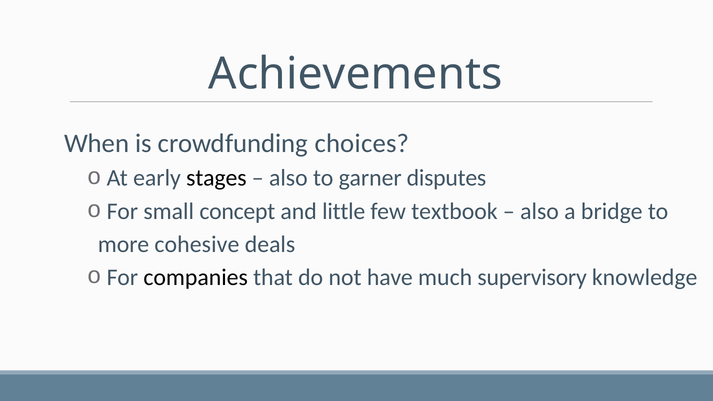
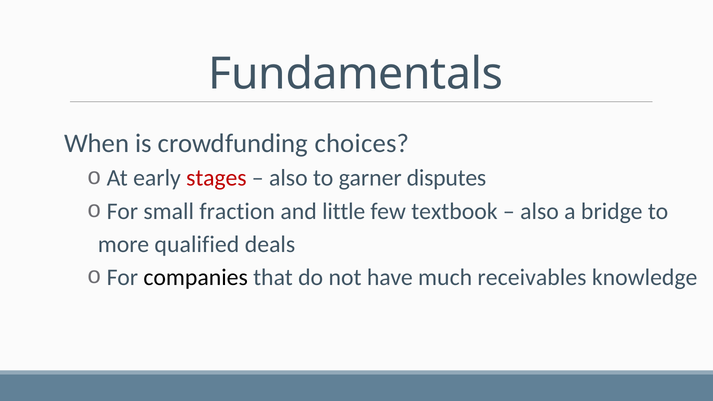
Achievements: Achievements -> Fundamentals
stages colour: black -> red
concept: concept -> fraction
cohesive: cohesive -> qualified
supervisory: supervisory -> receivables
